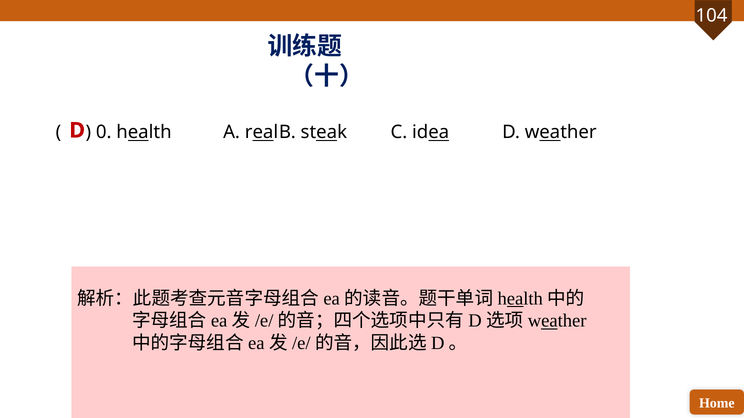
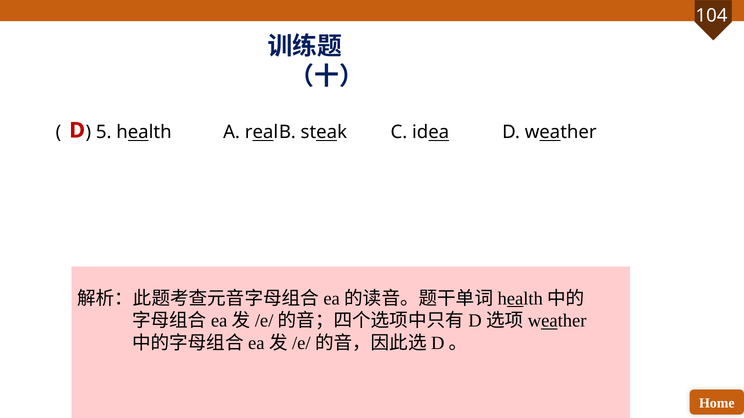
0: 0 -> 5
